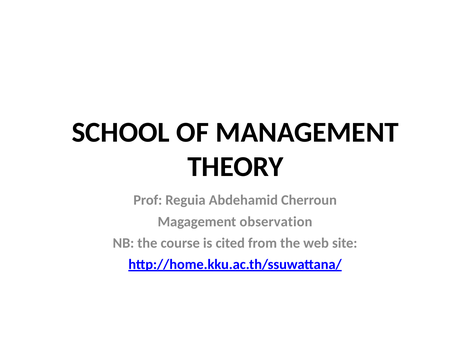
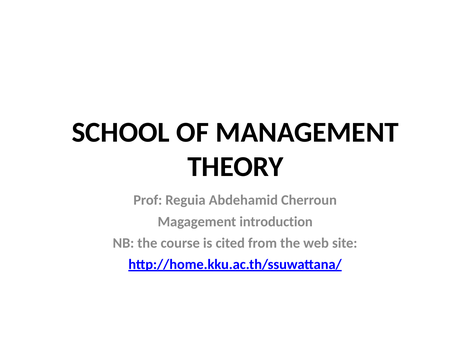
observation: observation -> introduction
